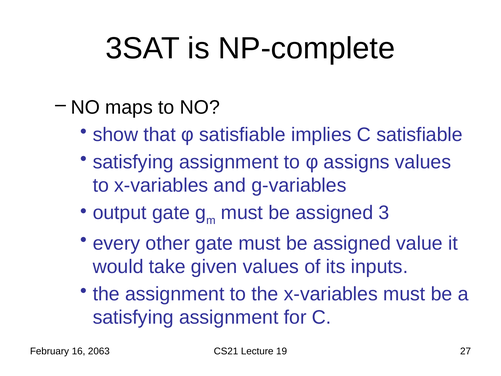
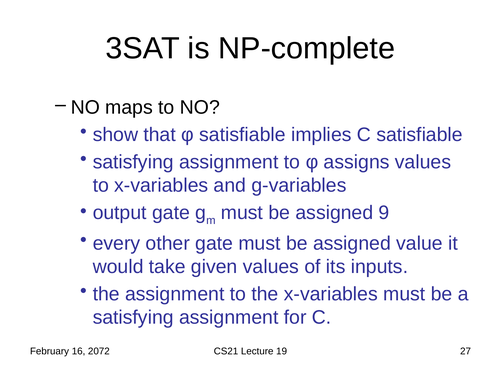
3: 3 -> 9
2063: 2063 -> 2072
